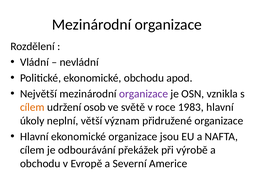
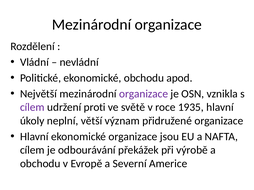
cílem at (32, 108) colour: orange -> purple
osob: osob -> proti
1983: 1983 -> 1935
